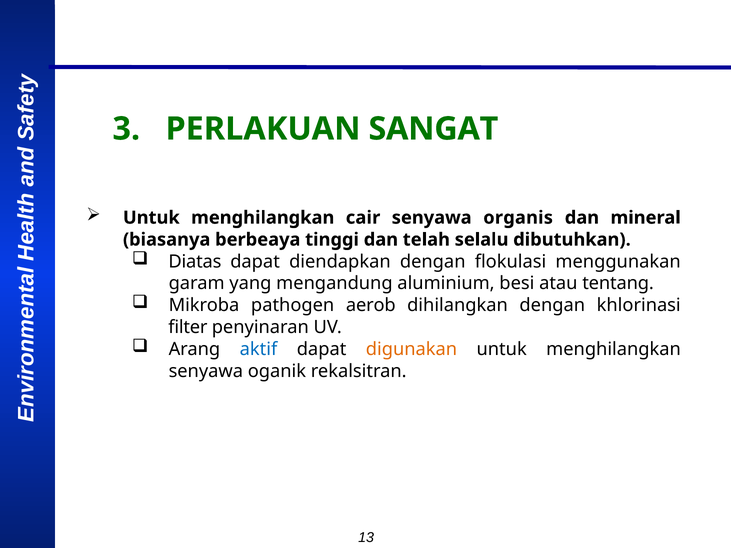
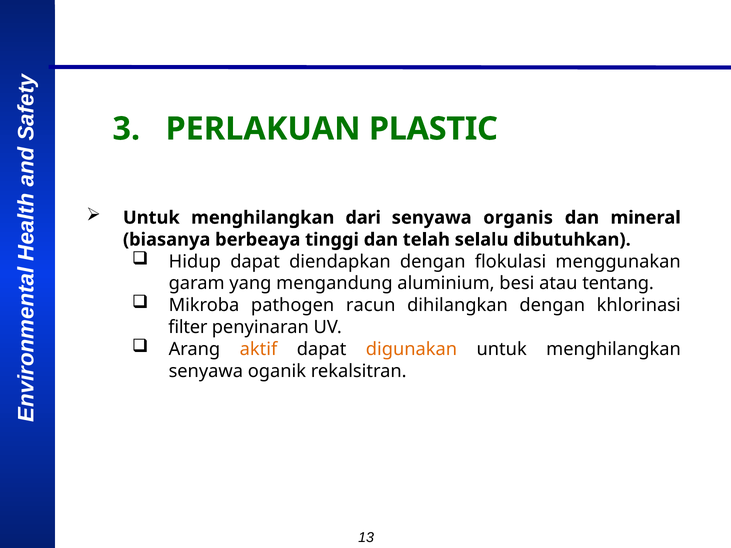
SANGAT: SANGAT -> PLASTIC
cair: cair -> dari
Diatas: Diatas -> Hidup
aerob: aerob -> racun
aktif colour: blue -> orange
